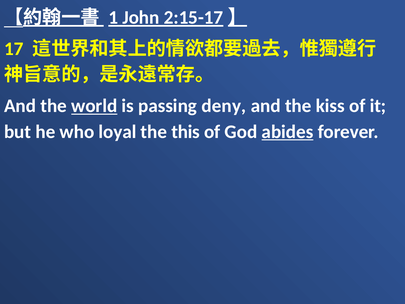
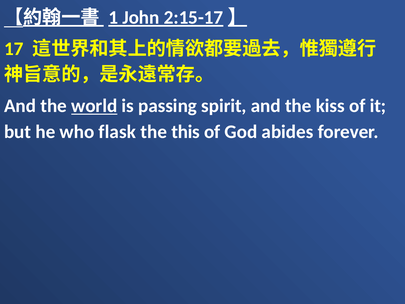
deny: deny -> spirit
loyal: loyal -> flask
abides underline: present -> none
